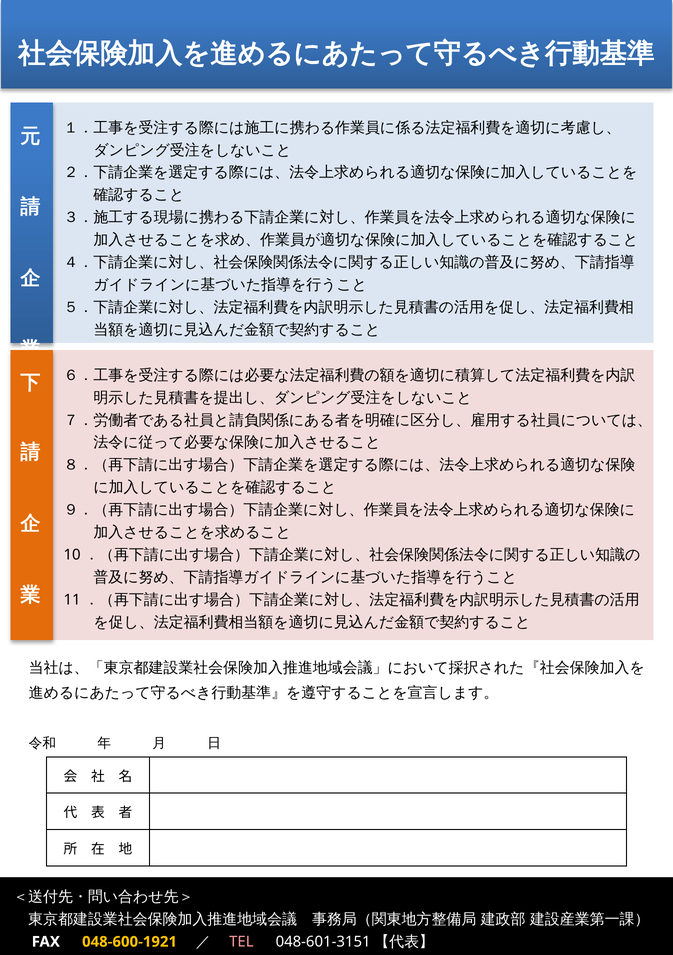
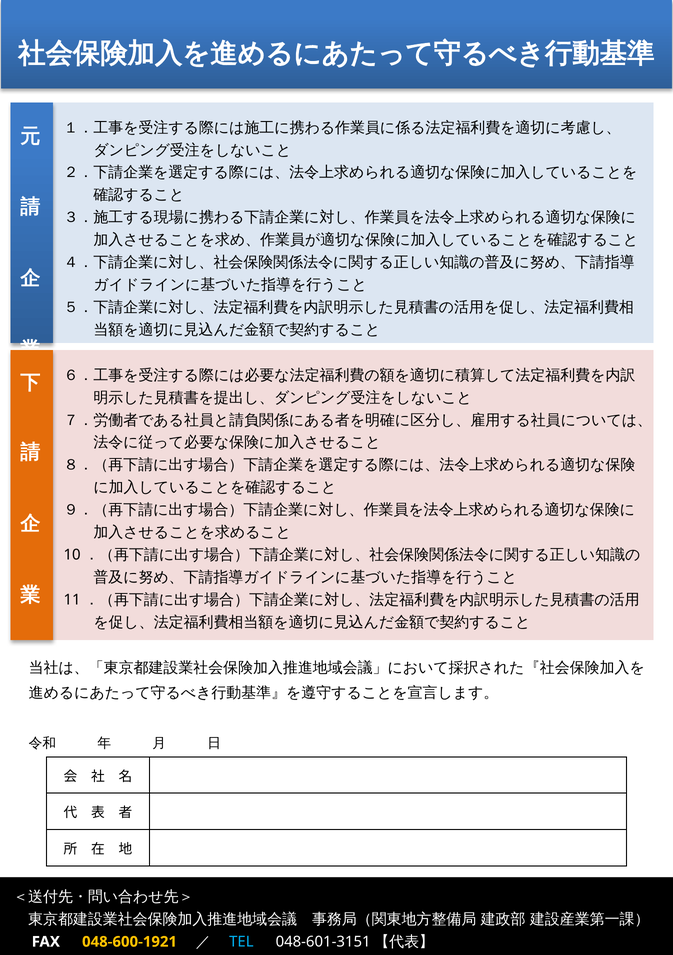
TEL colour: pink -> light blue
